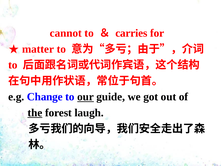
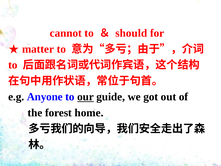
carries: carries -> should
Change: Change -> Anyone
the underline: present -> none
laugh: laugh -> home
